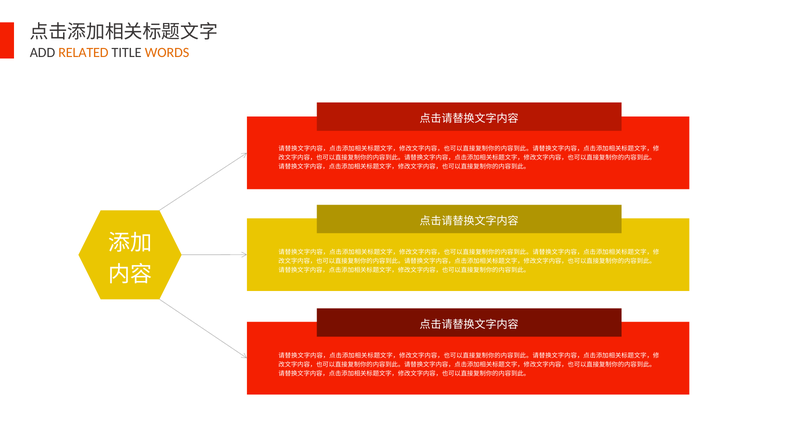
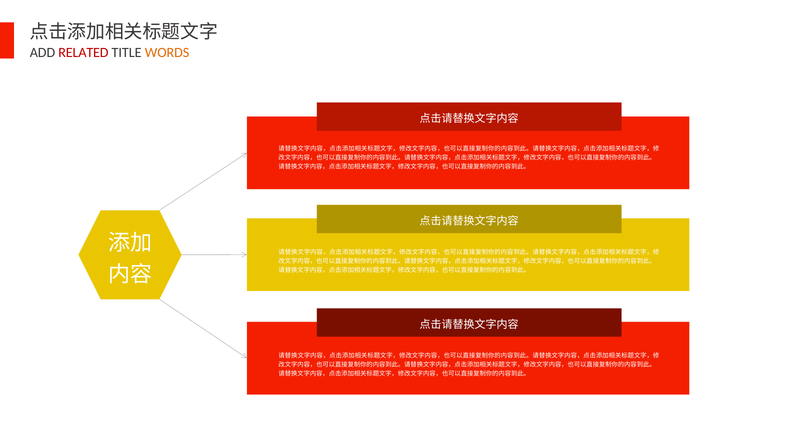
RELATED colour: orange -> red
